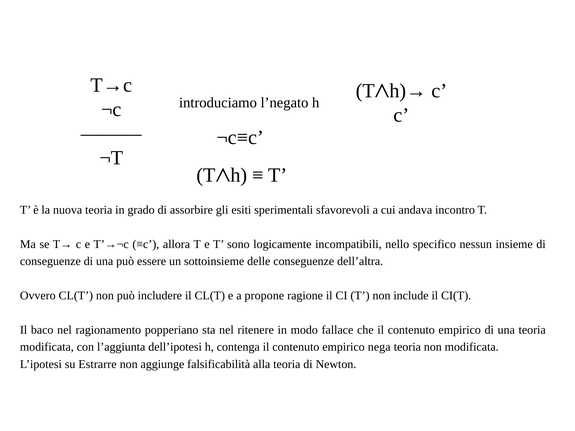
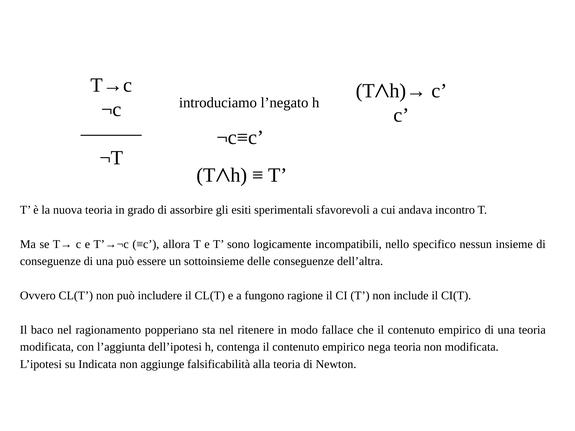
propone: propone -> fungono
Estrarre: Estrarre -> Indicata
